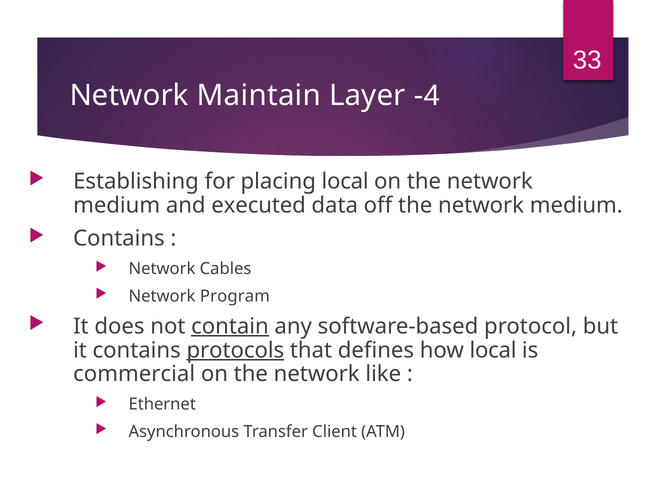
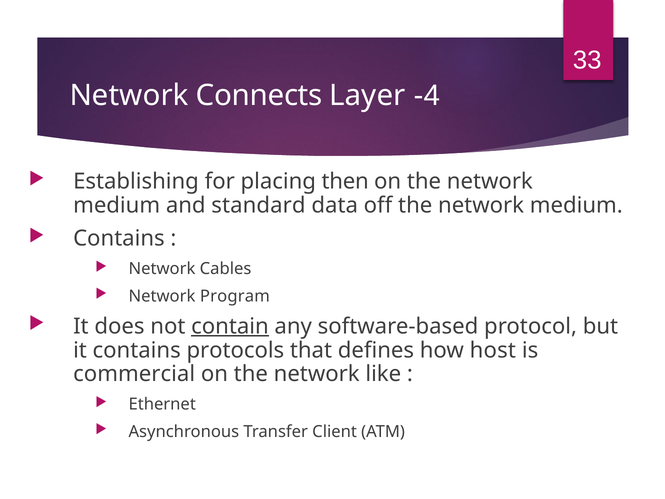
Maintain: Maintain -> Connects
placing local: local -> then
executed: executed -> standard
protocols underline: present -> none
how local: local -> host
